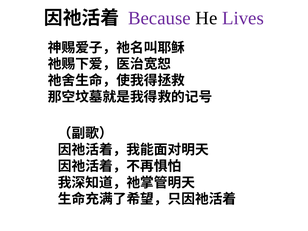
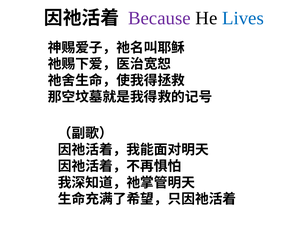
Lives colour: purple -> blue
